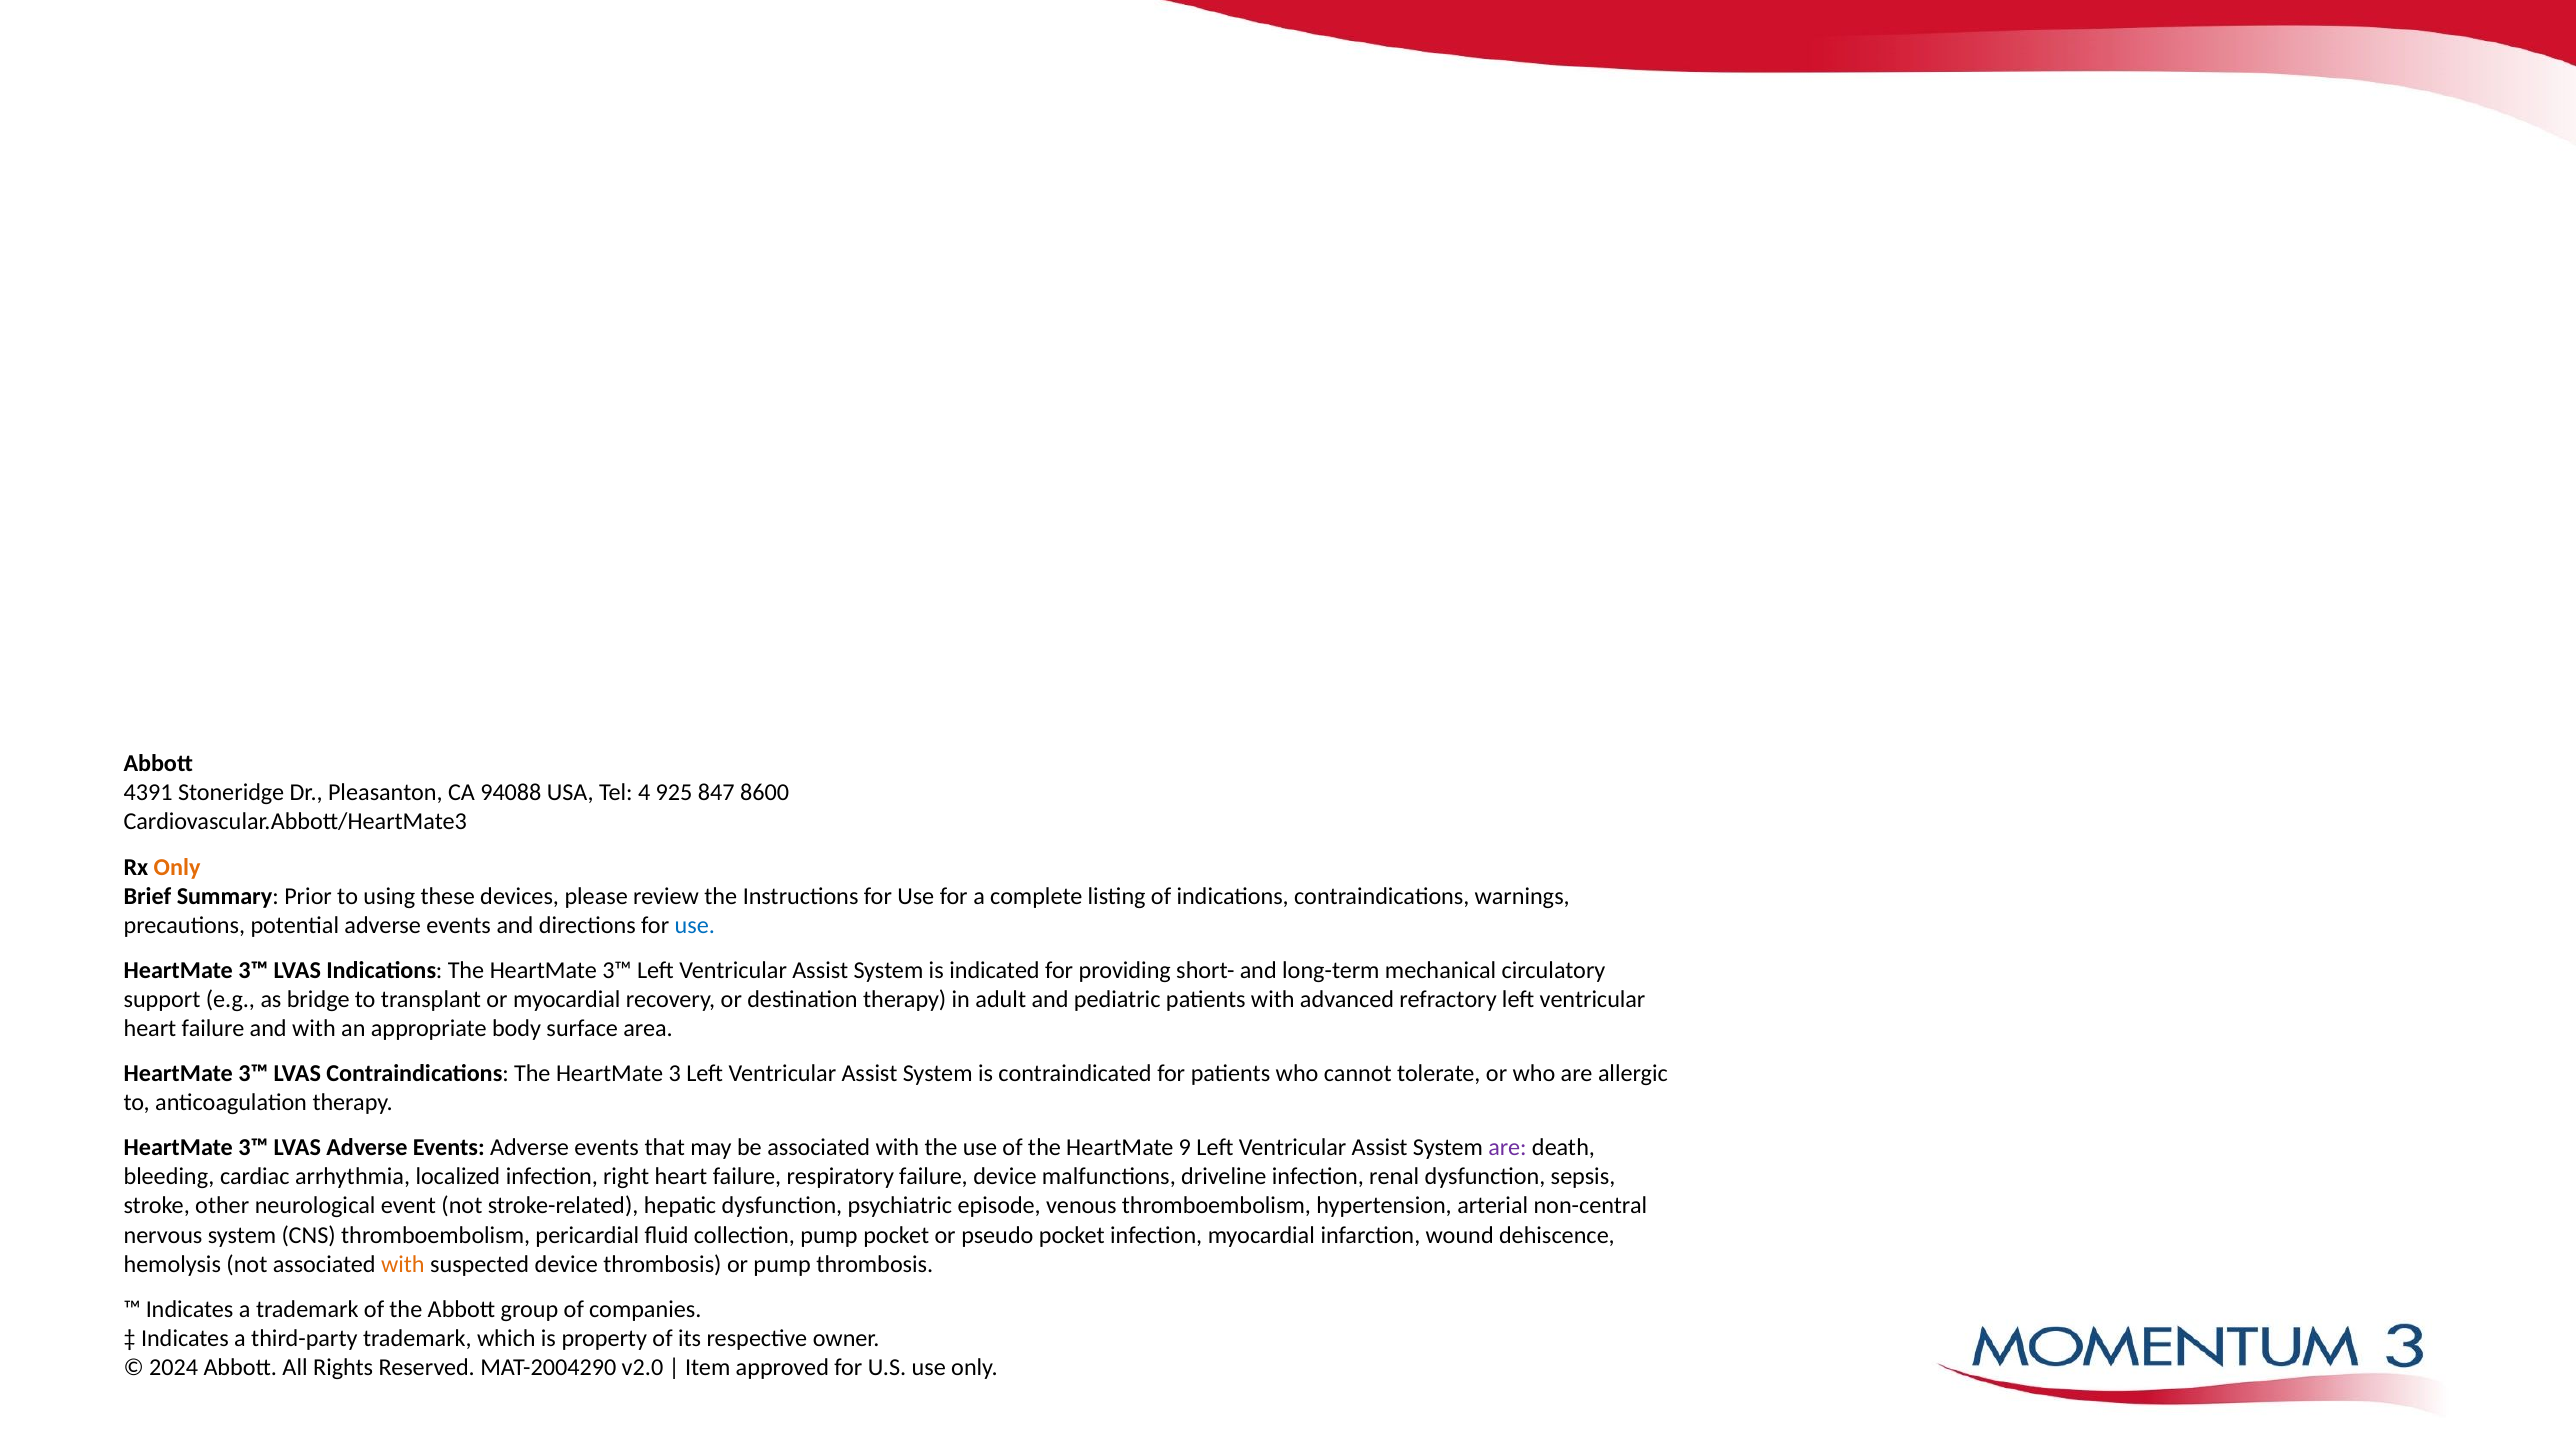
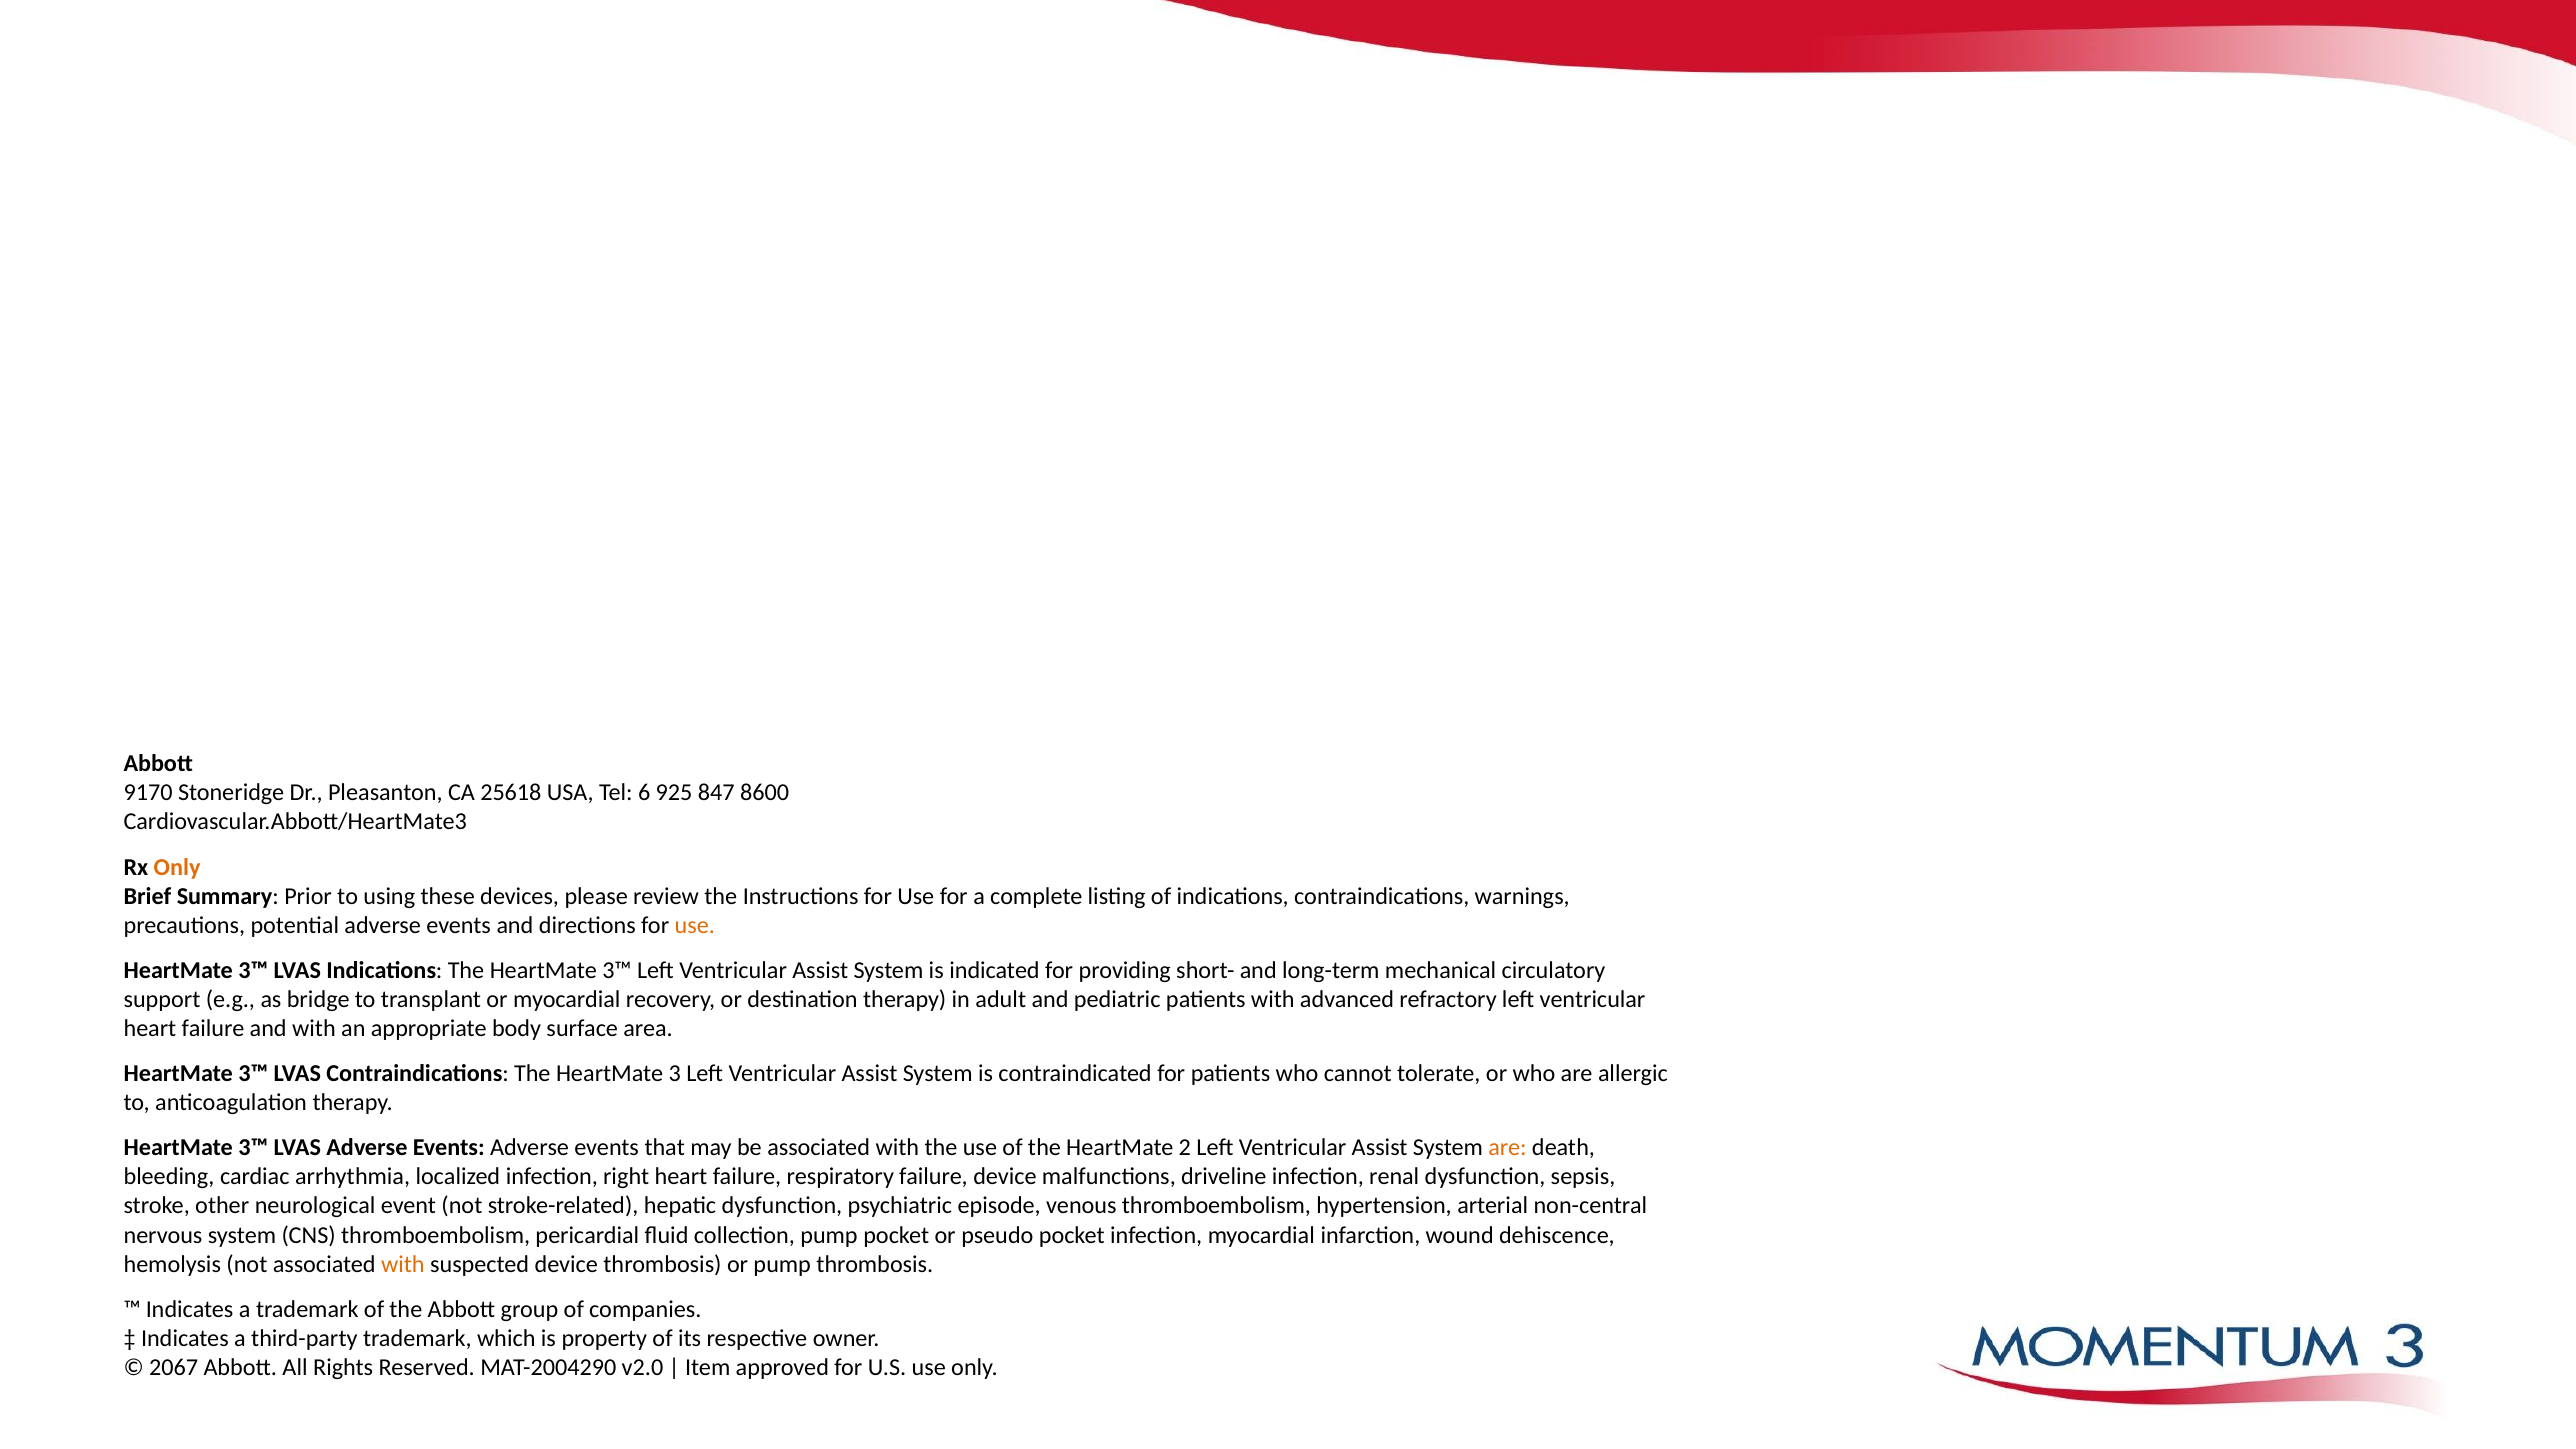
4391: 4391 -> 9170
94088: 94088 -> 25618
4: 4 -> 6
use at (695, 925) colour: blue -> orange
9: 9 -> 2
are at (1507, 1148) colour: purple -> orange
2024: 2024 -> 2067
